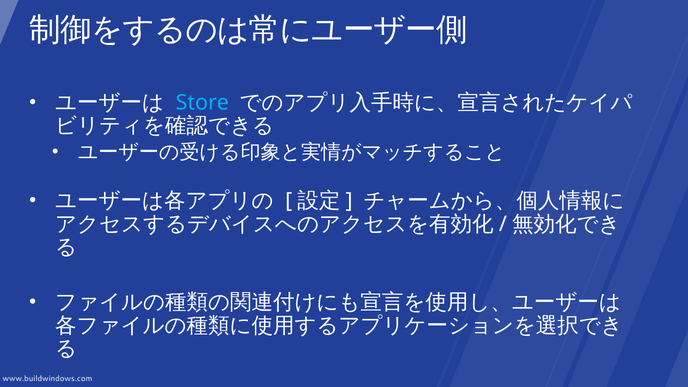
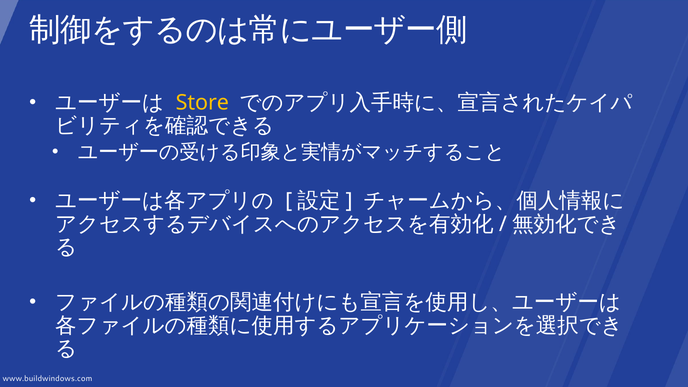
Store colour: light blue -> yellow
